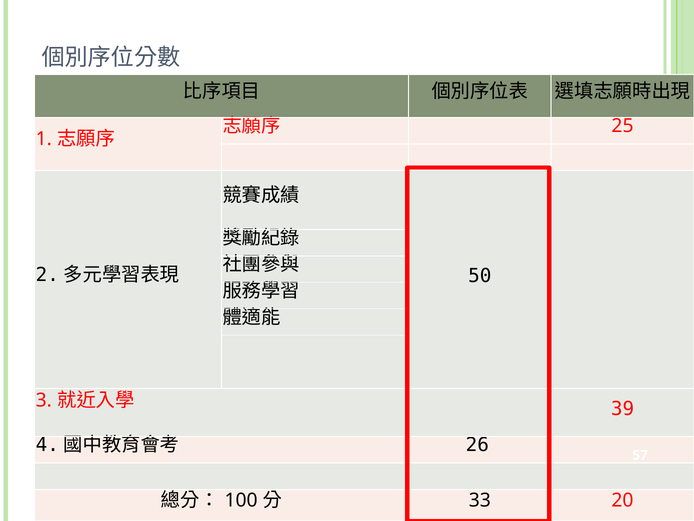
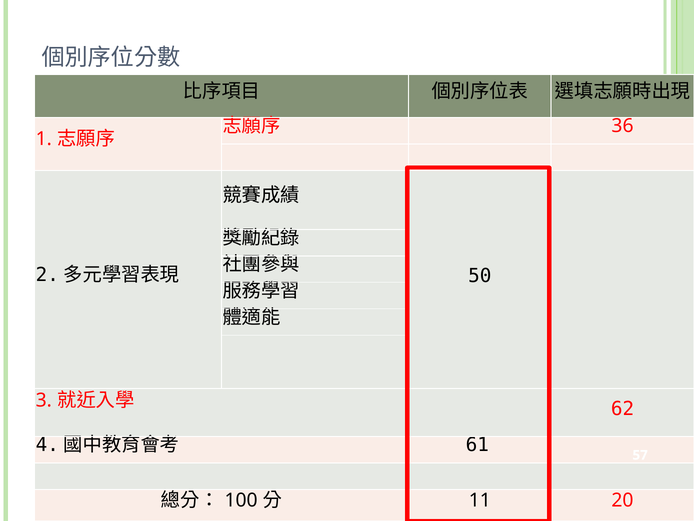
25: 25 -> 36
39: 39 -> 62
26: 26 -> 61
33: 33 -> 11
